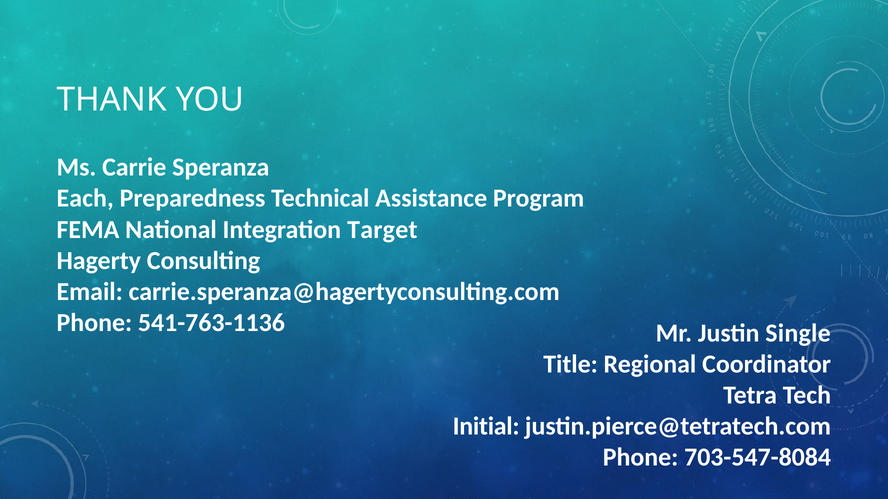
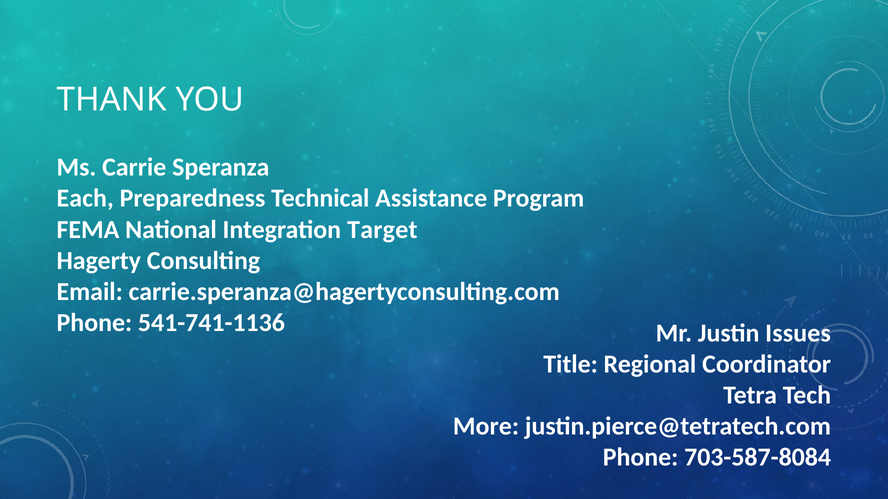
541-763-1136: 541-763-1136 -> 541-741-1136
Single: Single -> Issues
Initial: Initial -> More
703-547-8084: 703-547-8084 -> 703-587-8084
